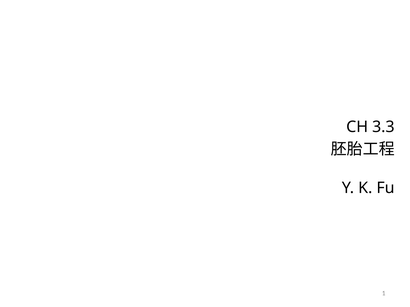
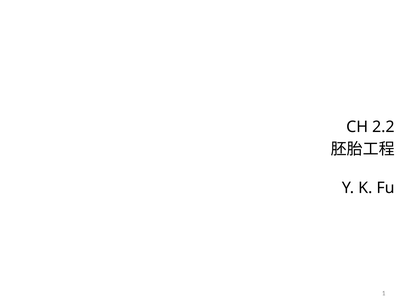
3.3: 3.3 -> 2.2
